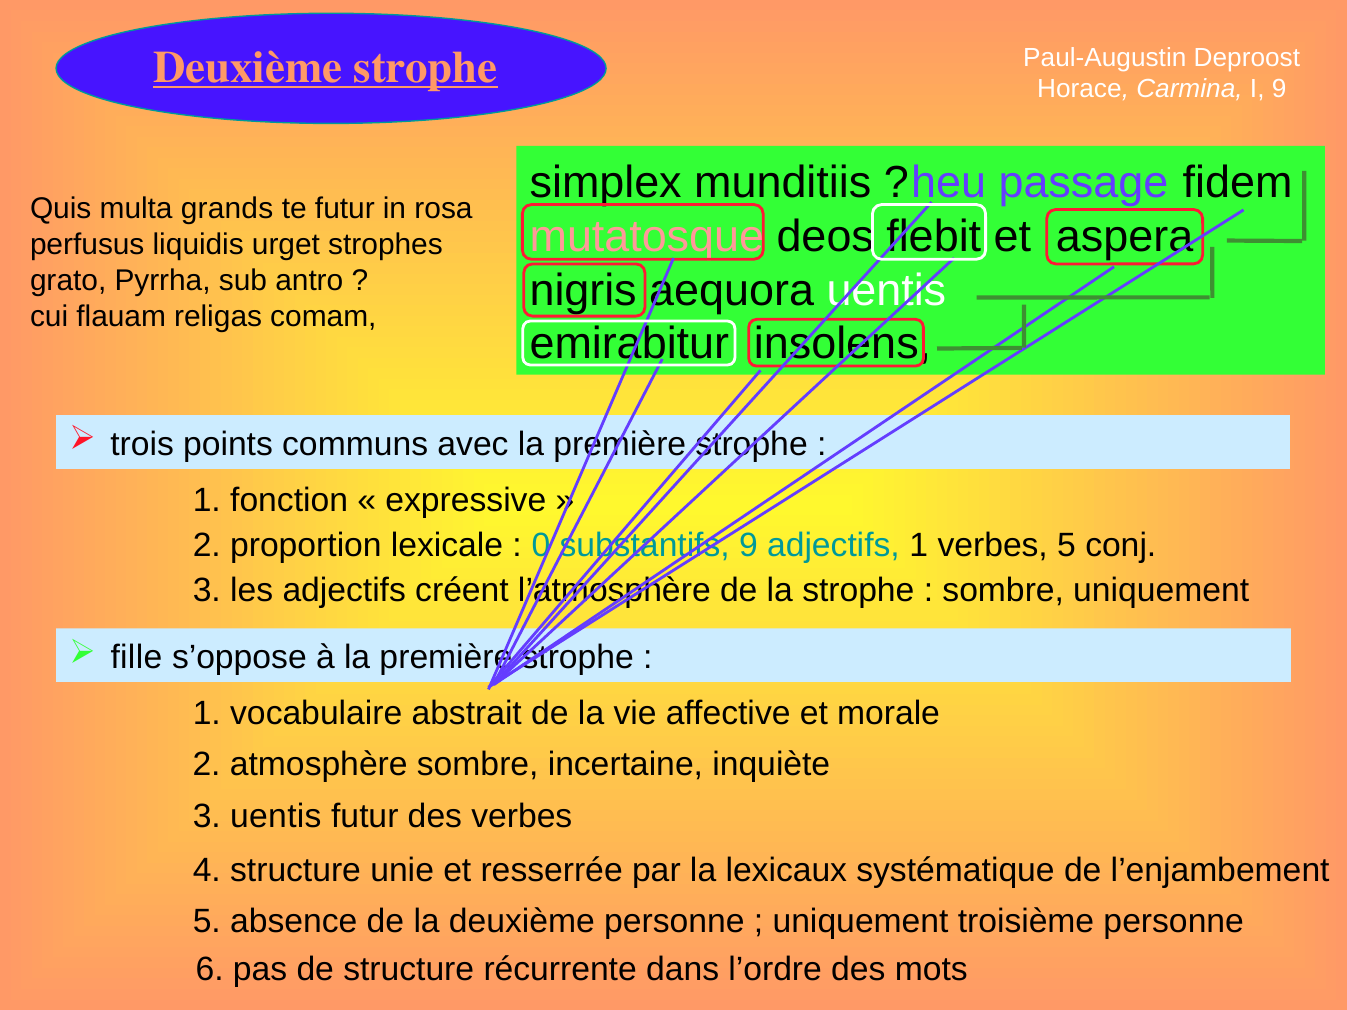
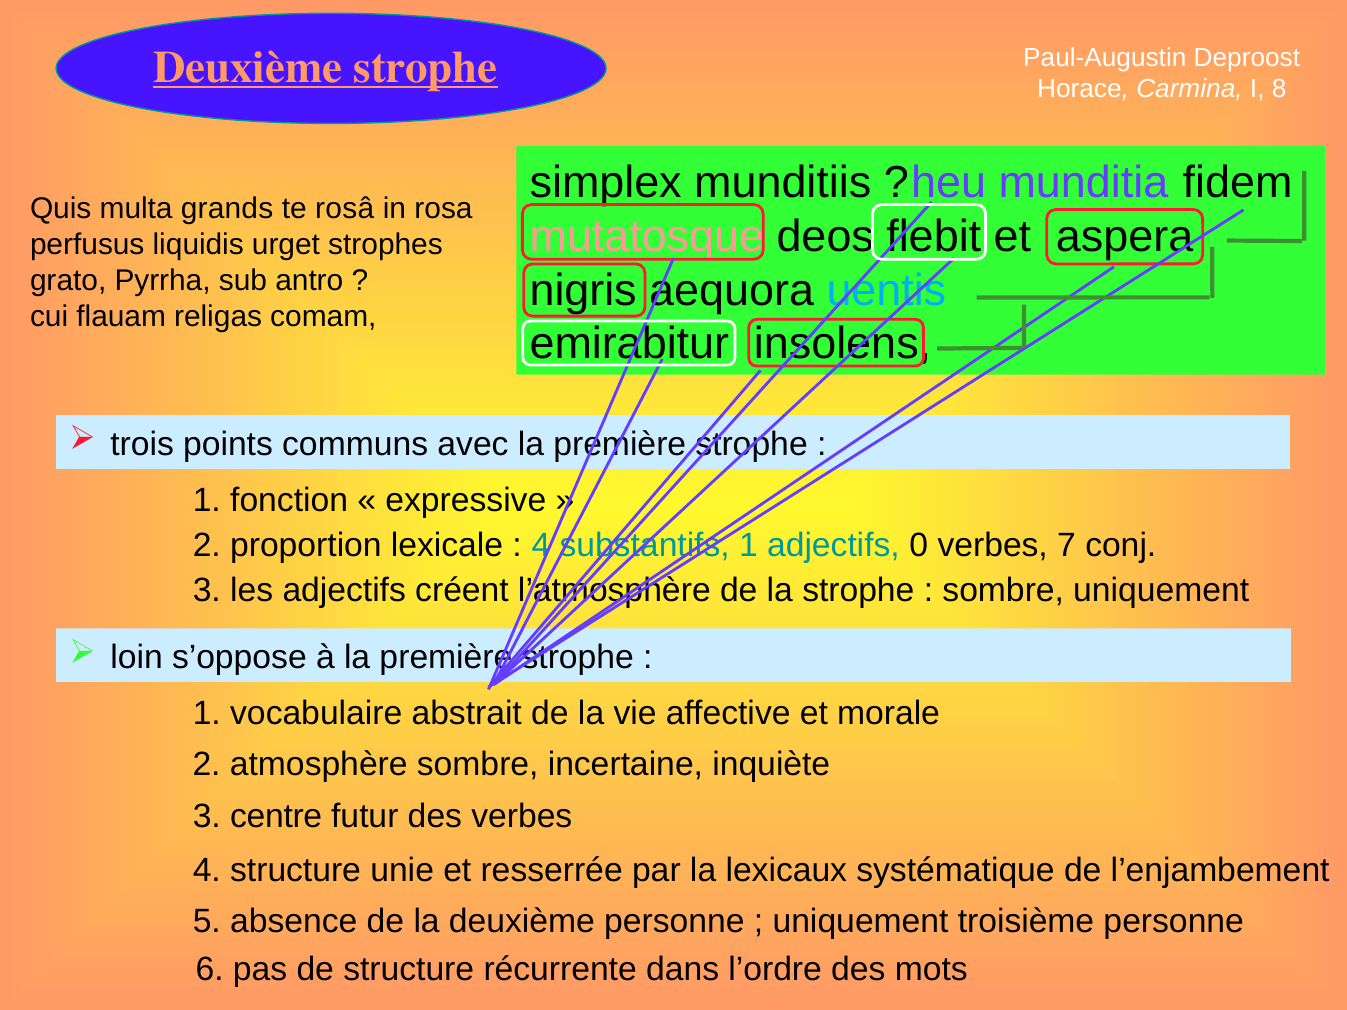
I 9: 9 -> 8
passage: passage -> munditia
te futur: futur -> rosâ
uentis at (886, 290) colour: white -> light blue
0 at (541, 546): 0 -> 4
substantifs 9: 9 -> 1
adjectifs 1: 1 -> 0
5 at (1067, 546): 5 -> 7
fille: fille -> loin
3 uentis: uentis -> centre
